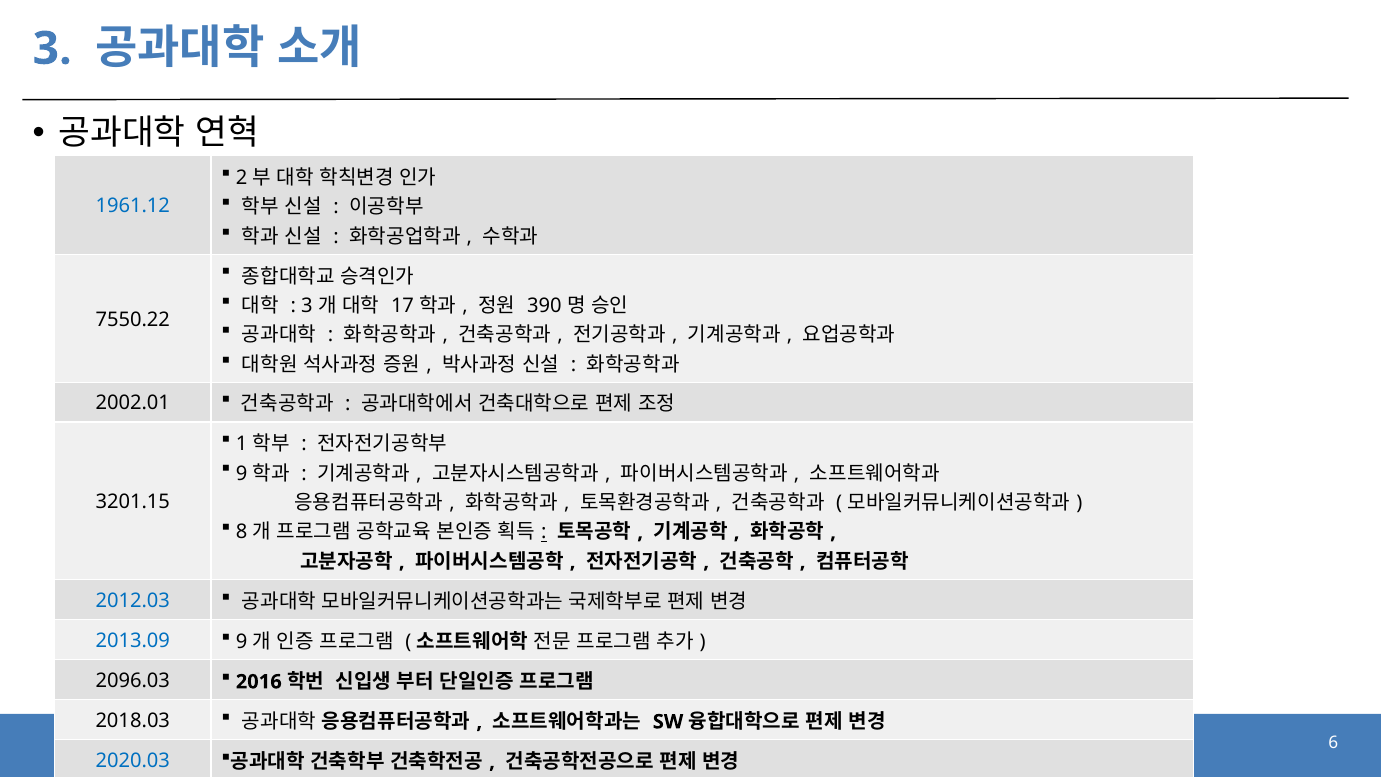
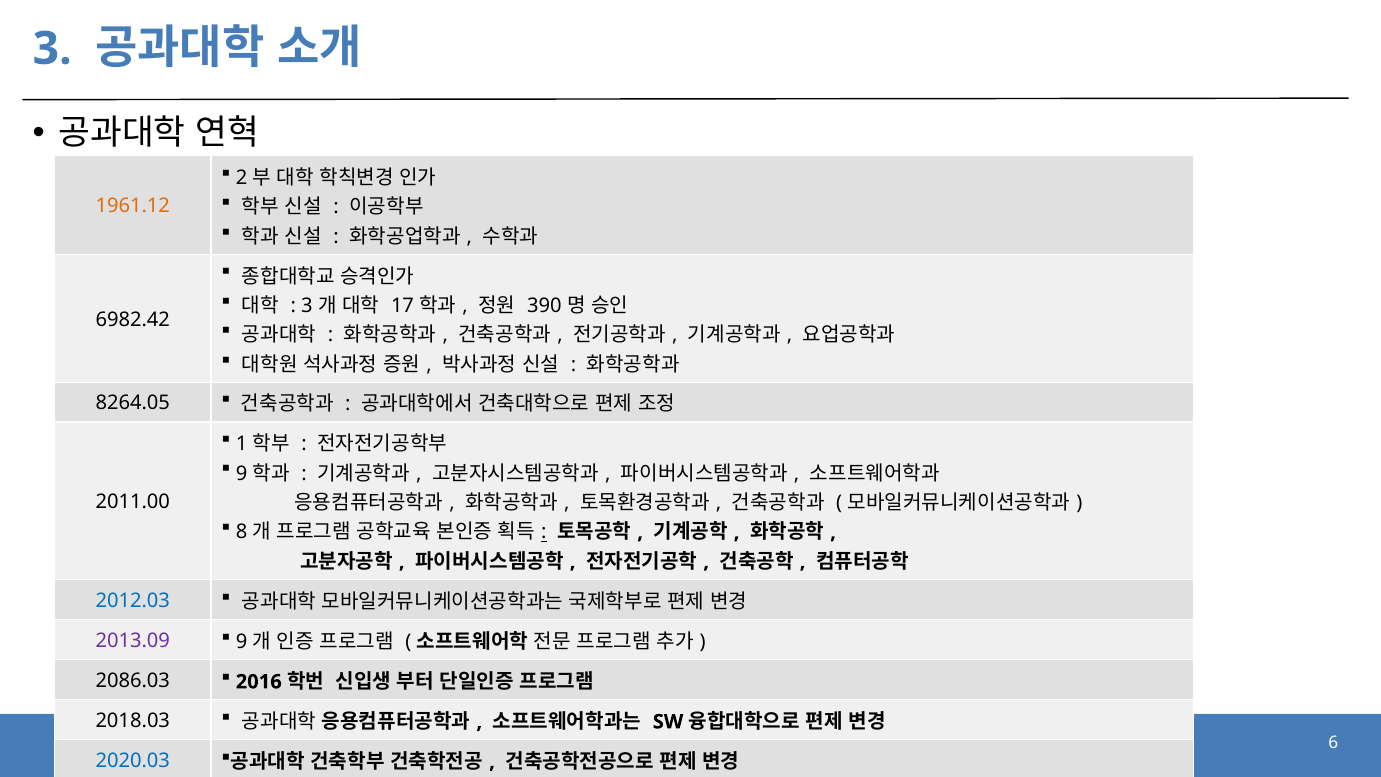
1961.12 colour: blue -> orange
7550.22: 7550.22 -> 6982.42
2002.01: 2002.01 -> 8264.05
3201.15: 3201.15 -> 2011.00
2013.09 colour: blue -> purple
2096.03: 2096.03 -> 2086.03
